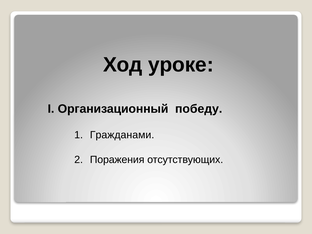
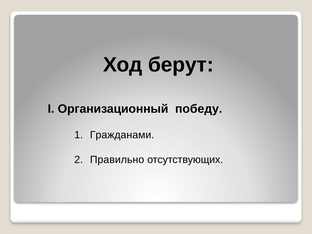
уроке: уроке -> берут
Поражения: Поражения -> Правильно
